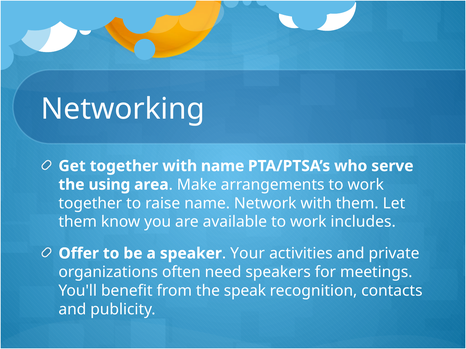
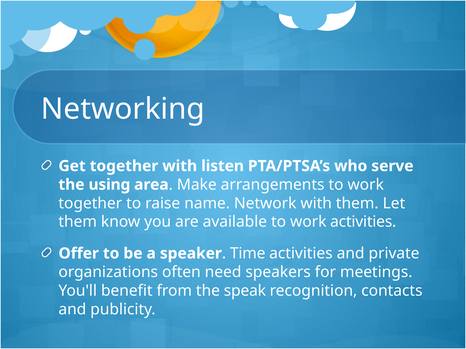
with name: name -> listen
work includes: includes -> activities
Your: Your -> Time
